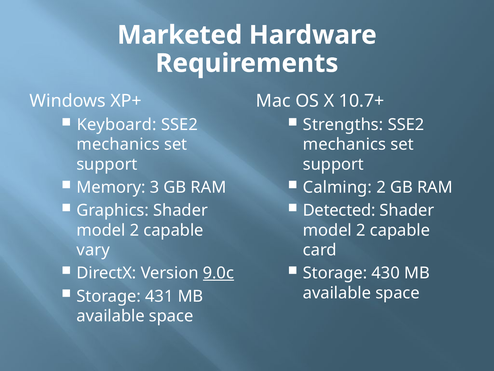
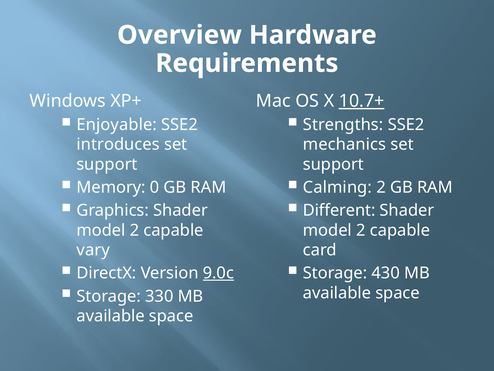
Marketed: Marketed -> Overview
10.7+ underline: none -> present
Keyboard: Keyboard -> Enjoyable
mechanics at (118, 144): mechanics -> introduces
3: 3 -> 0
Detected: Detected -> Different
431: 431 -> 330
